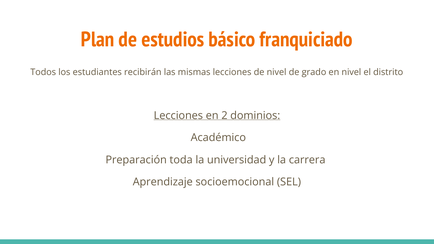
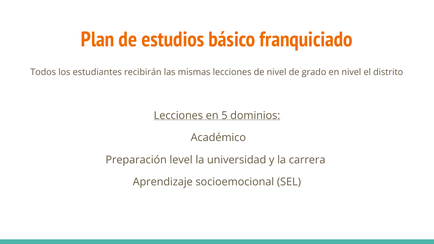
2: 2 -> 5
toda: toda -> level
